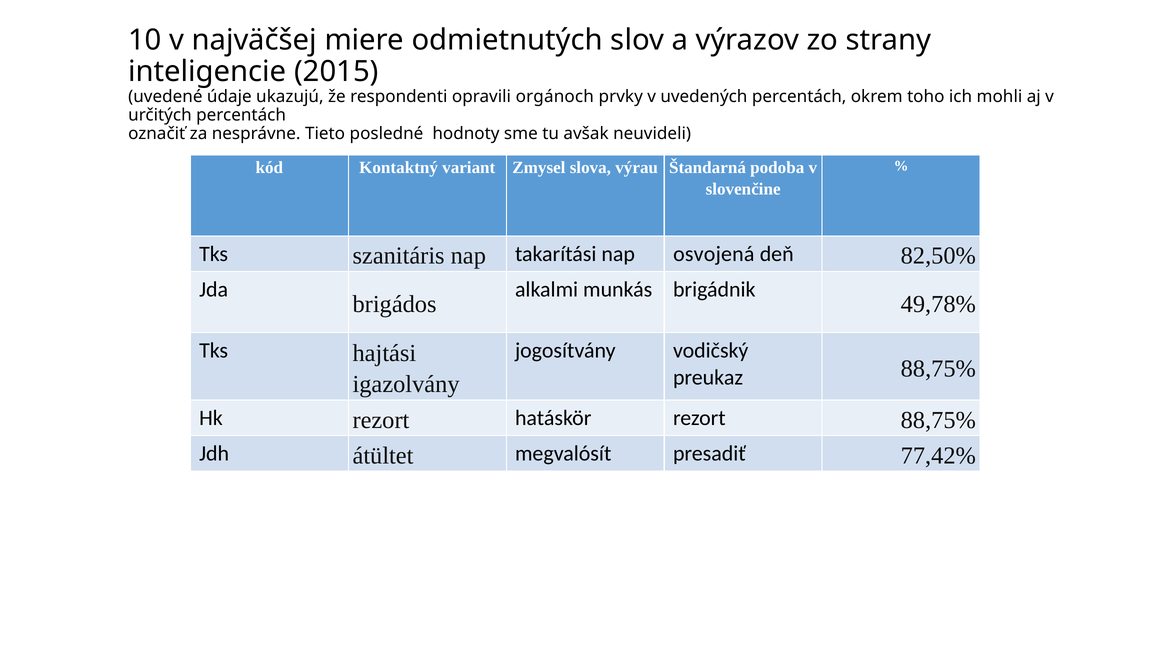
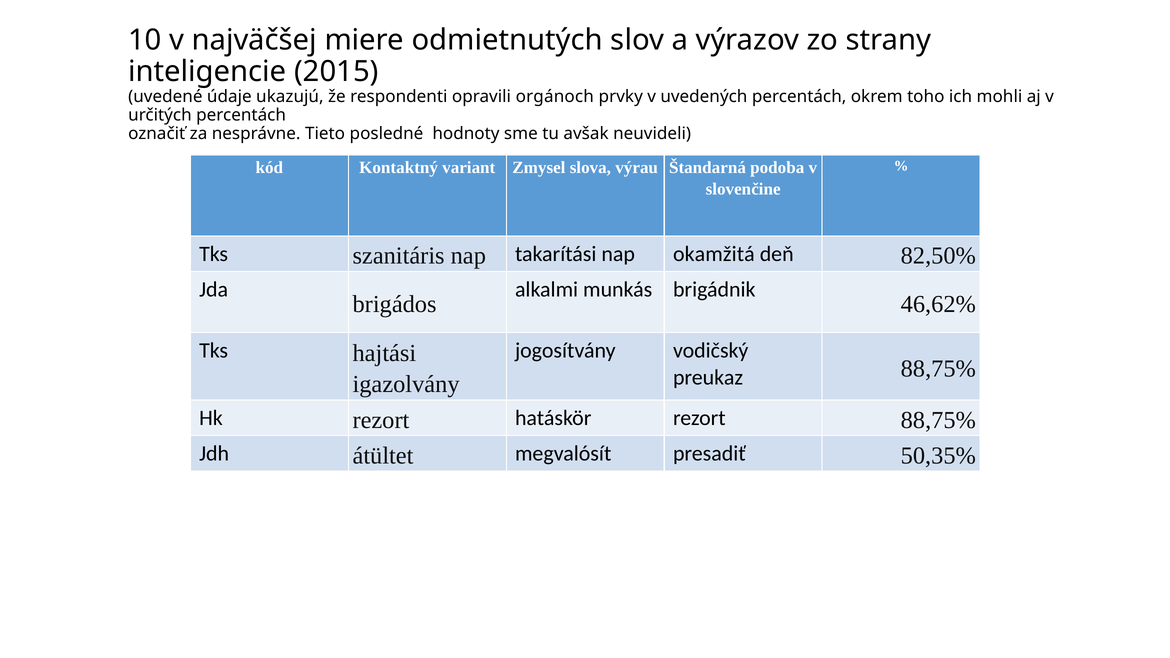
osvojená: osvojená -> okamžitá
49,78%: 49,78% -> 46,62%
77,42%: 77,42% -> 50,35%
